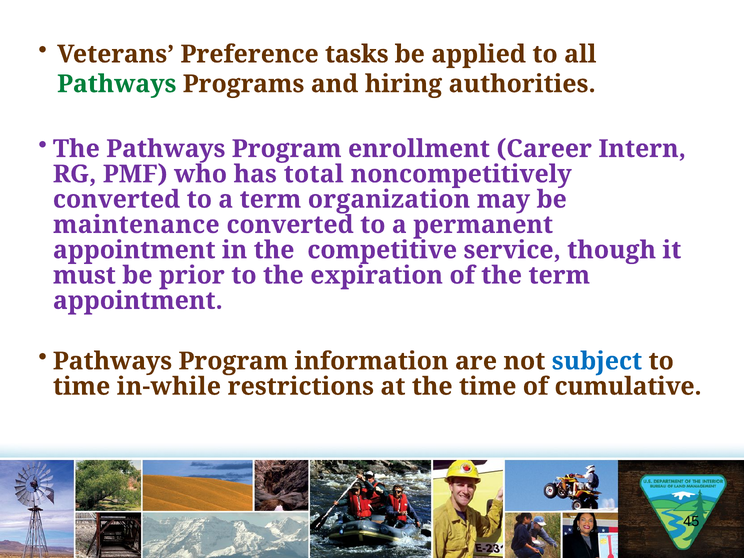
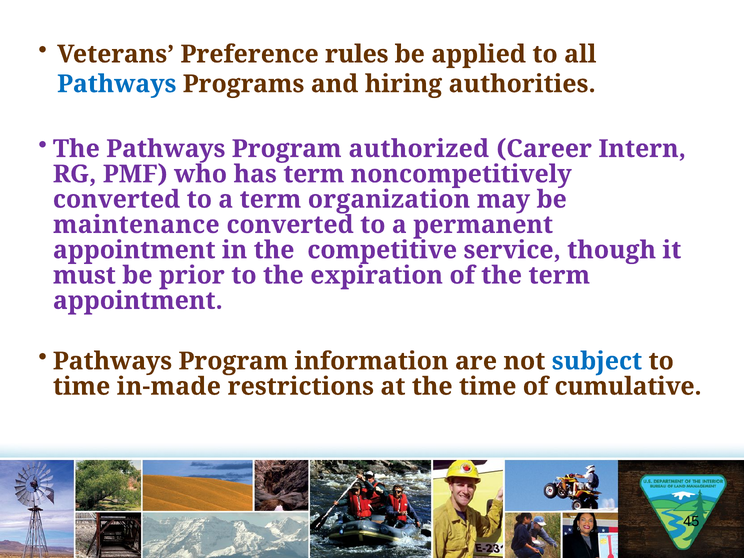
tasks: tasks -> rules
Pathways at (117, 84) colour: green -> blue
enrollment: enrollment -> authorized
has total: total -> term
in-while: in-while -> in-made
